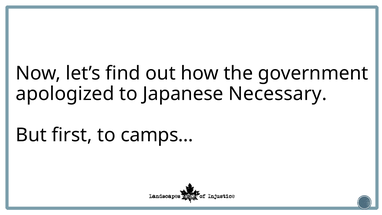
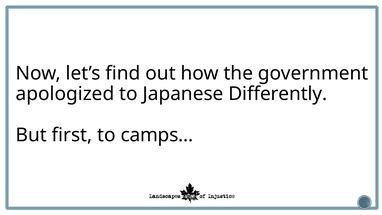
Necessary: Necessary -> Differently
